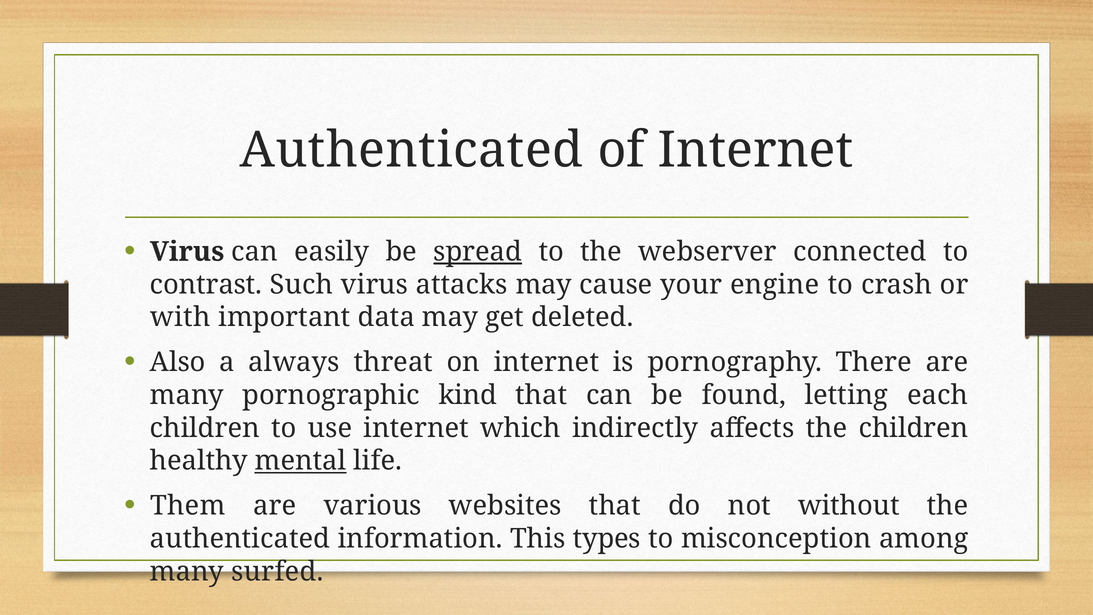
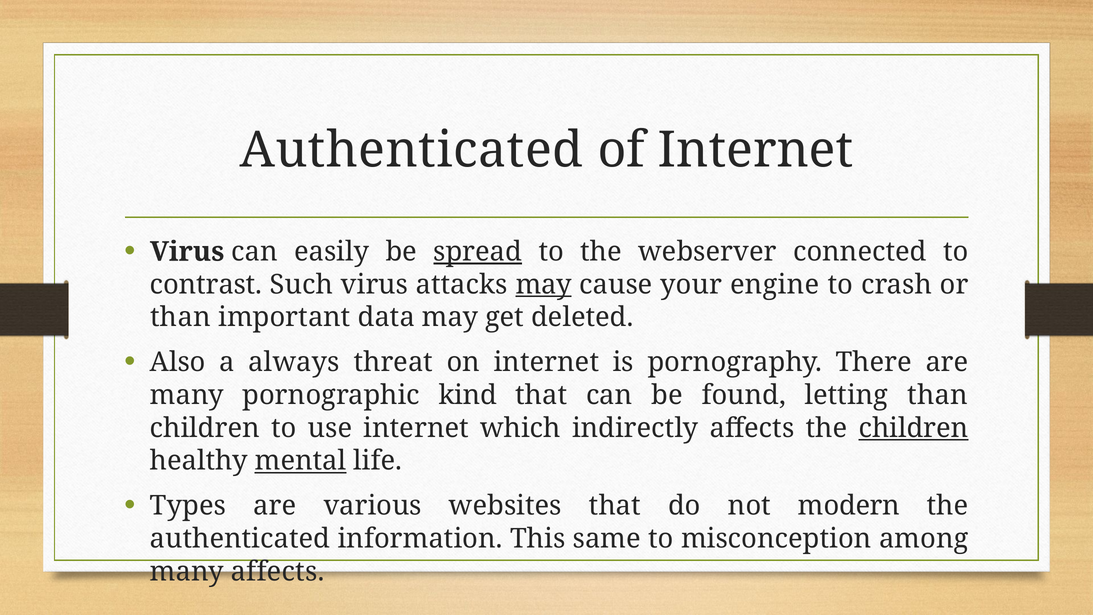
may at (544, 284) underline: none -> present
with at (181, 317): with -> than
letting each: each -> than
children at (914, 428) underline: none -> present
Them: Them -> Types
without: without -> modern
types: types -> same
many surfed: surfed -> affects
